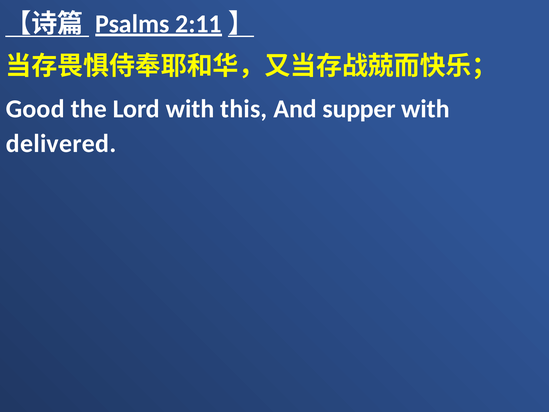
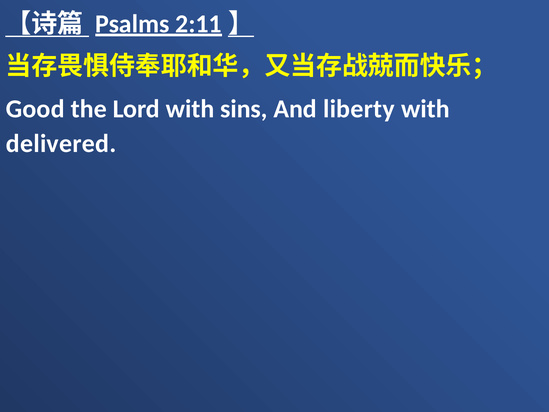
this: this -> sins
supper: supper -> liberty
